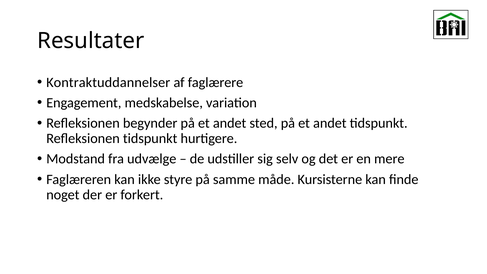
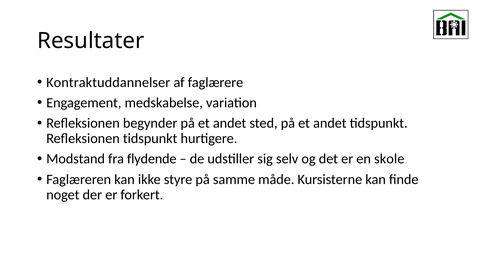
udvælge: udvælge -> flydende
mere: mere -> skole
